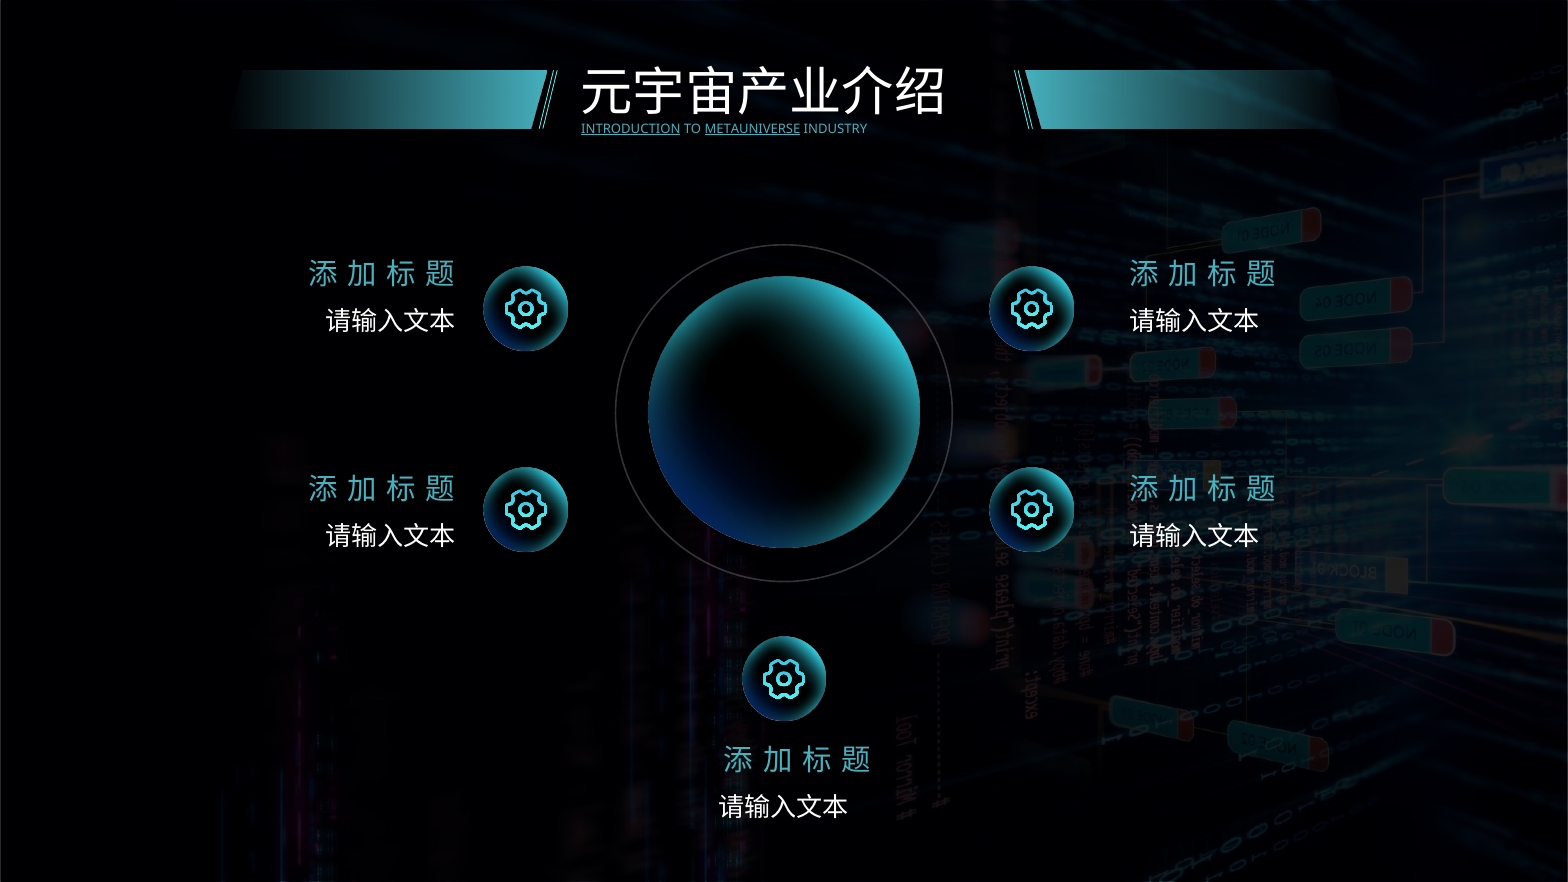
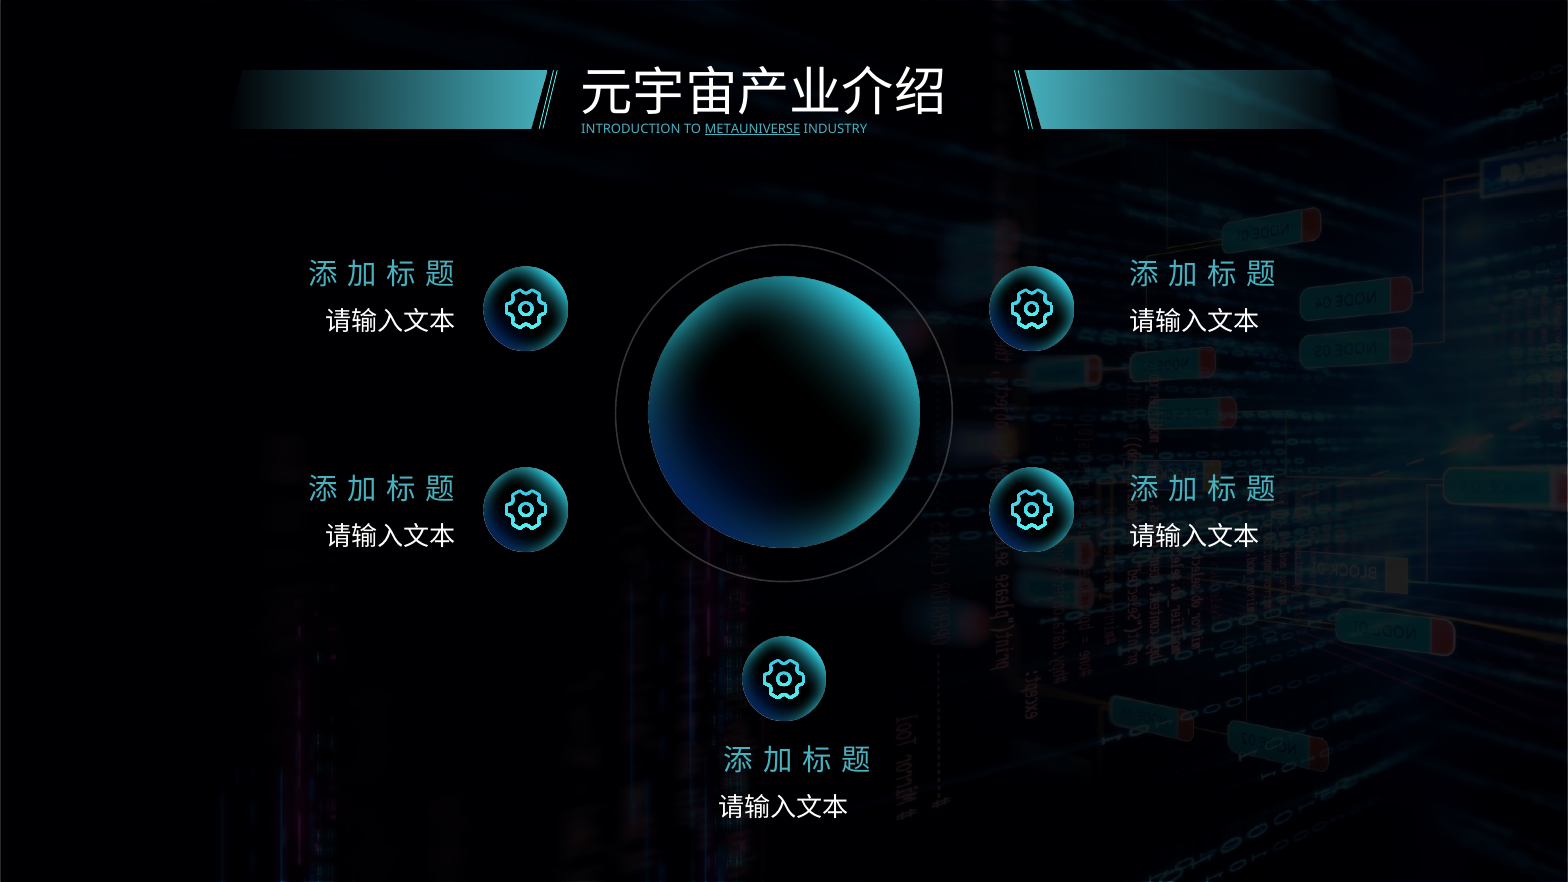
INTRODUCTION underline: present -> none
